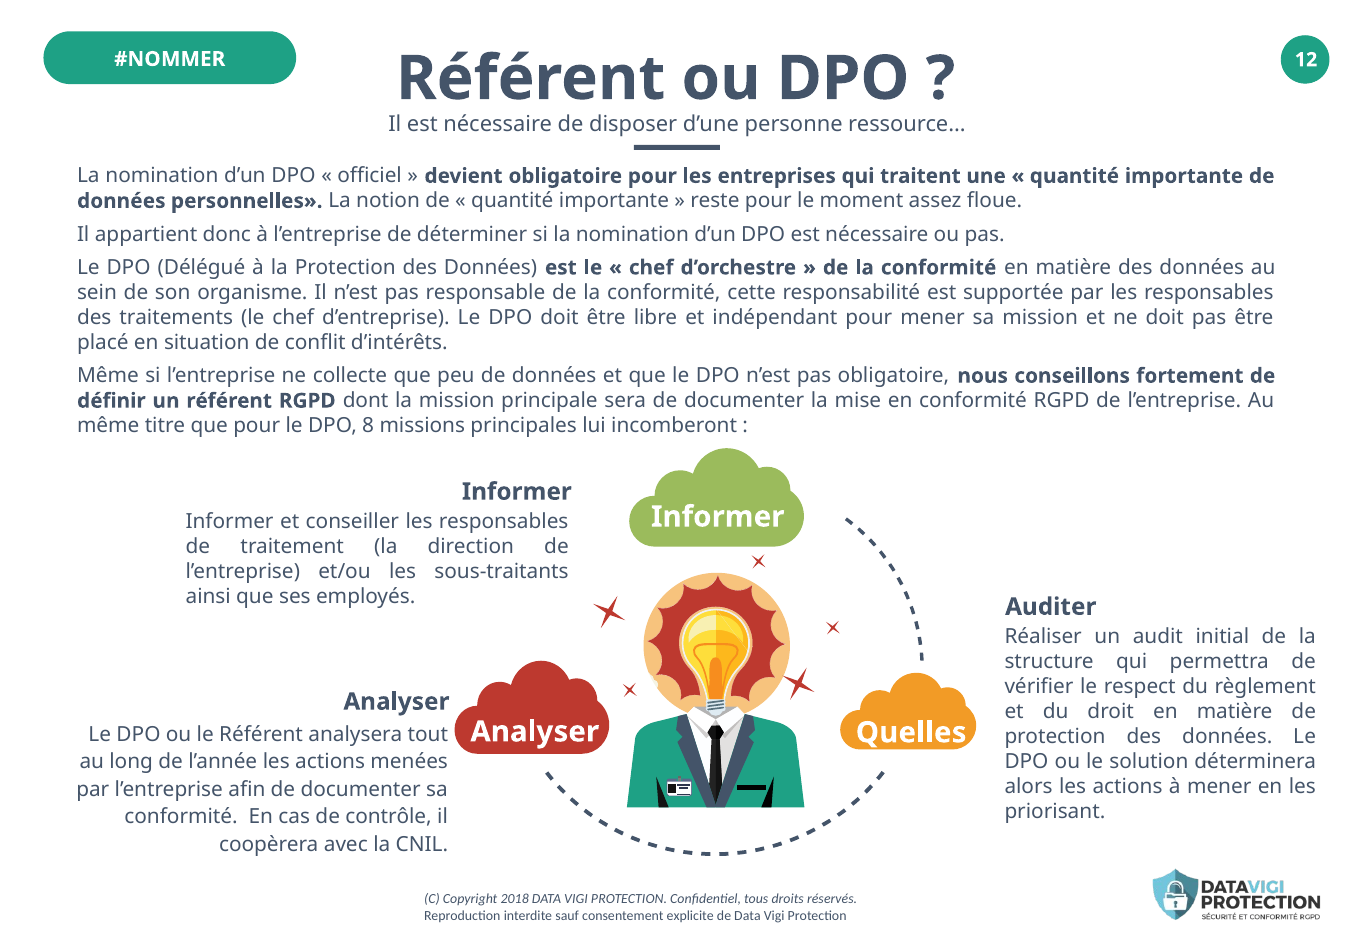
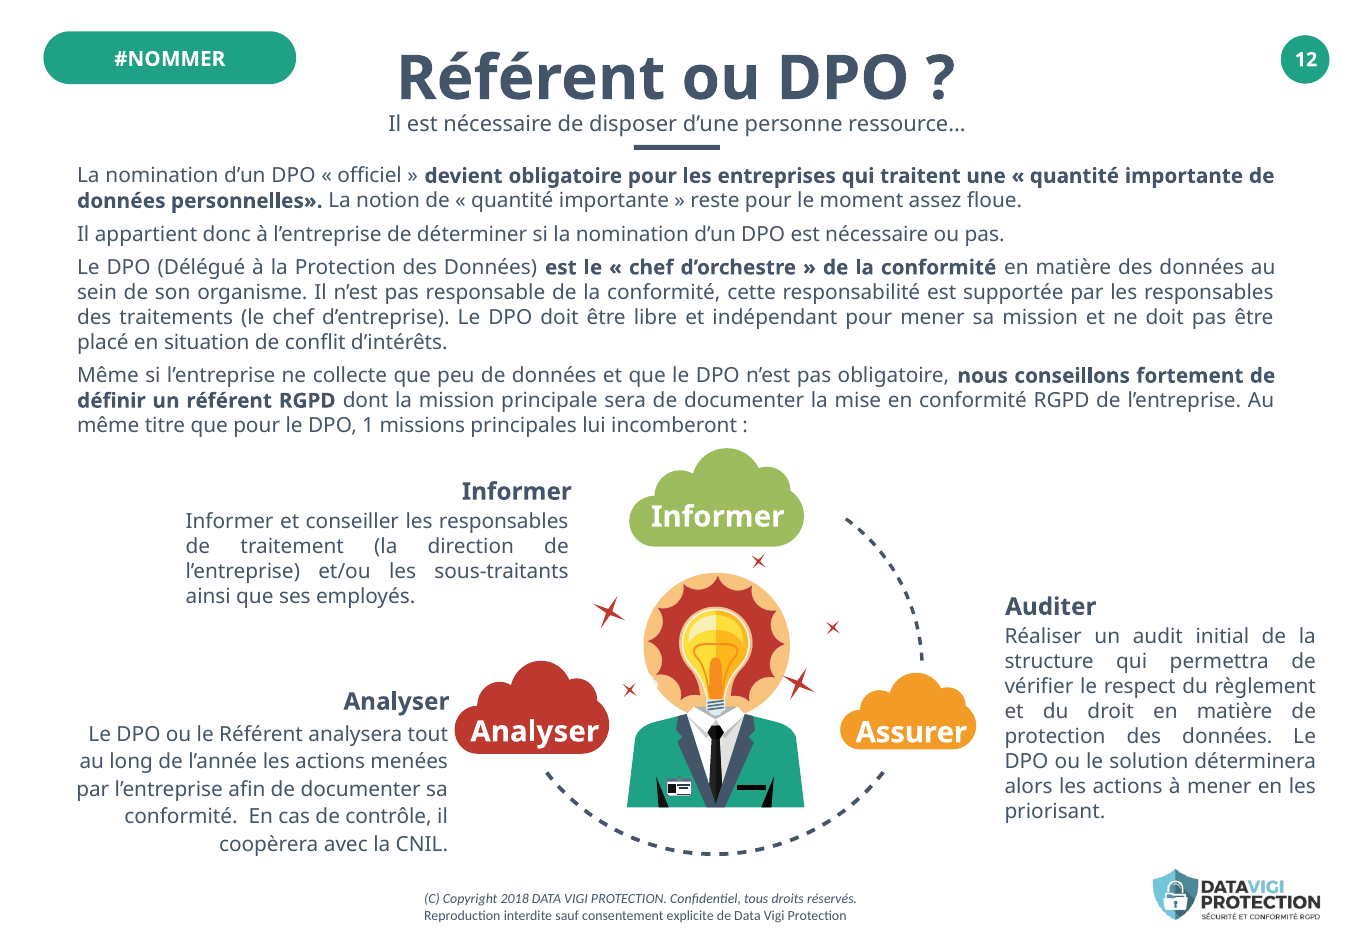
8: 8 -> 1
Quelles: Quelles -> Assurer
